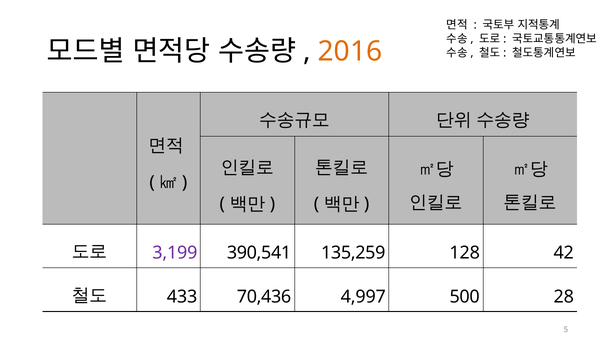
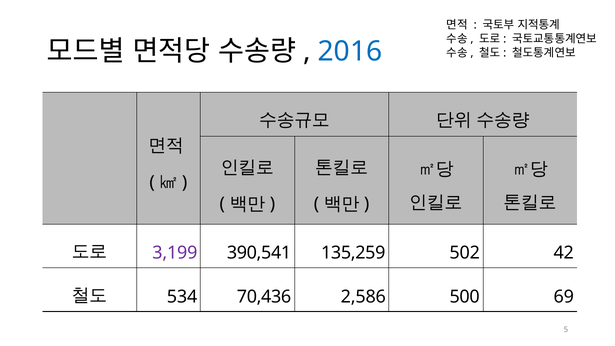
2016 colour: orange -> blue
128: 128 -> 502
433: 433 -> 534
4,997: 4,997 -> 2,586
28: 28 -> 69
